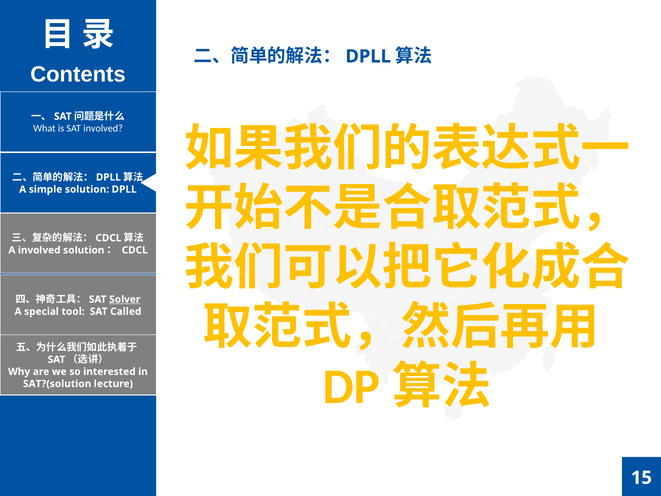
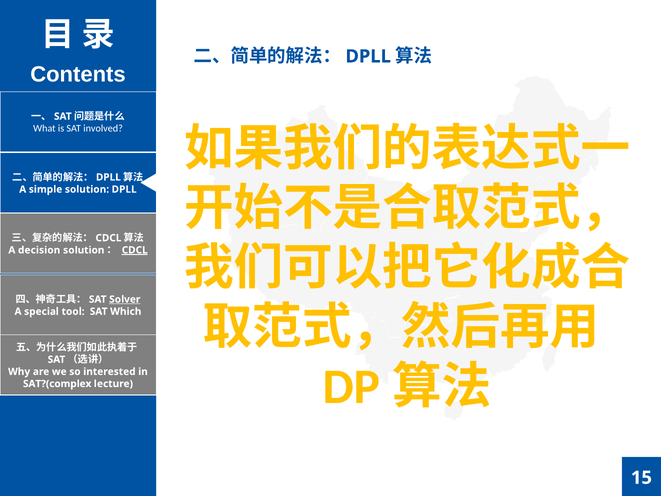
A involved: involved -> decision
CDCL at (135, 250) underline: none -> present
Called: Called -> Which
SAT?(solution: SAT?(solution -> SAT?(complex
